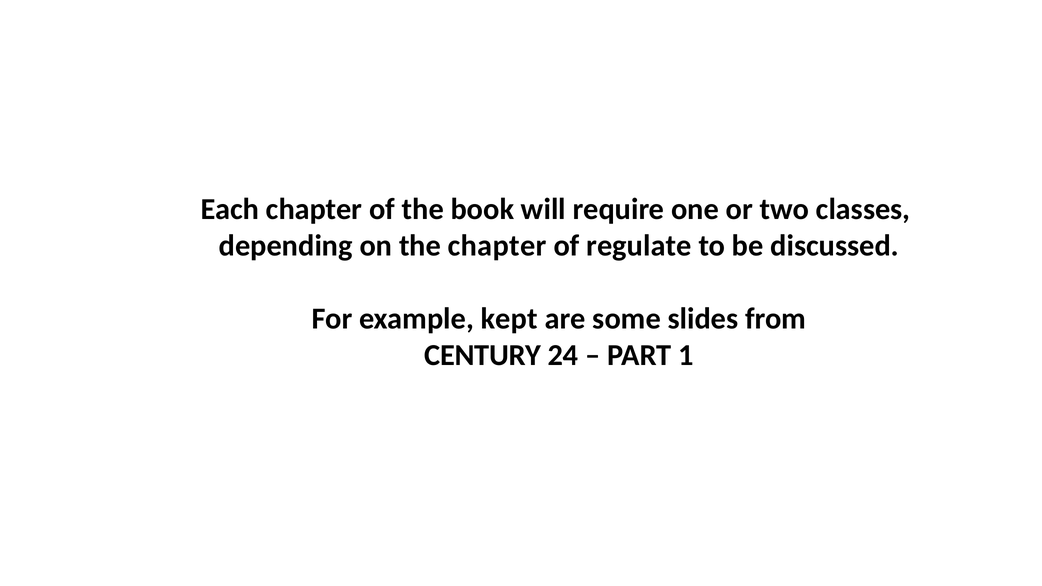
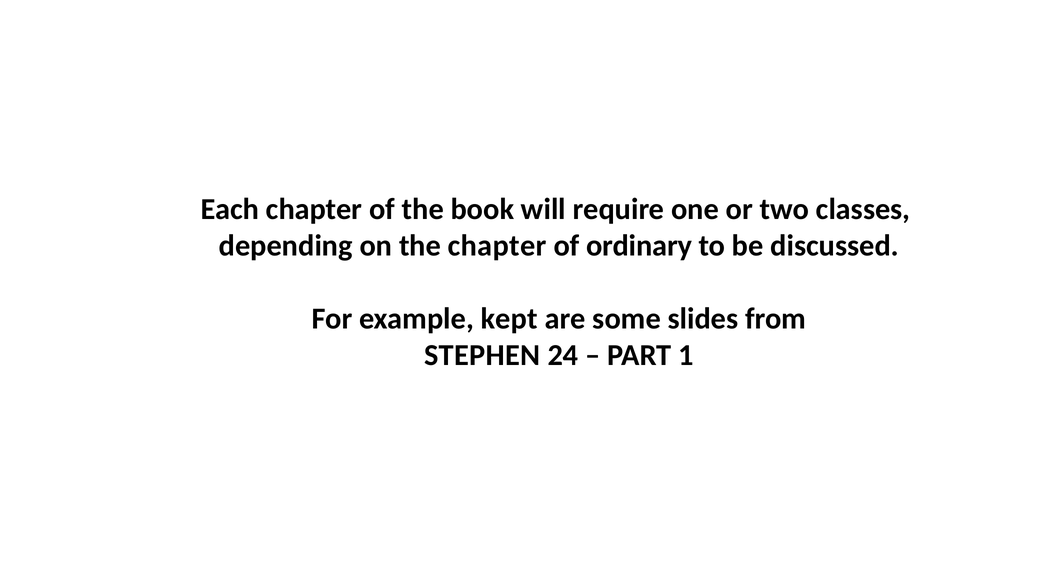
regulate: regulate -> ordinary
CENTURY: CENTURY -> STEPHEN
